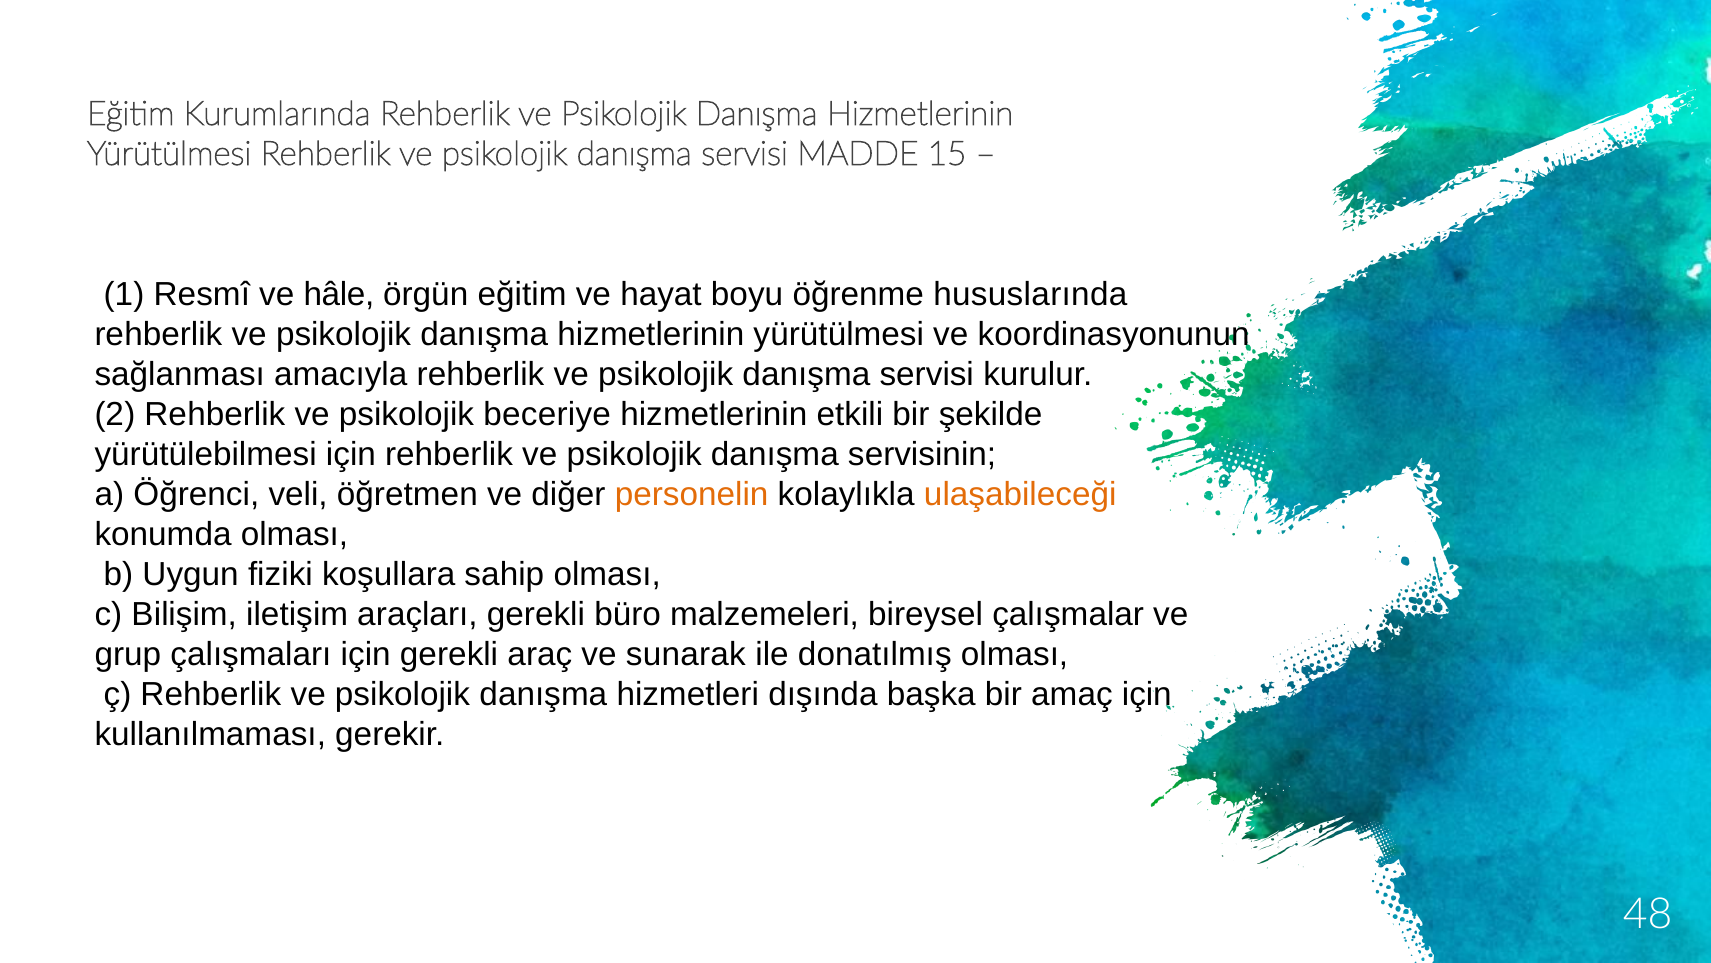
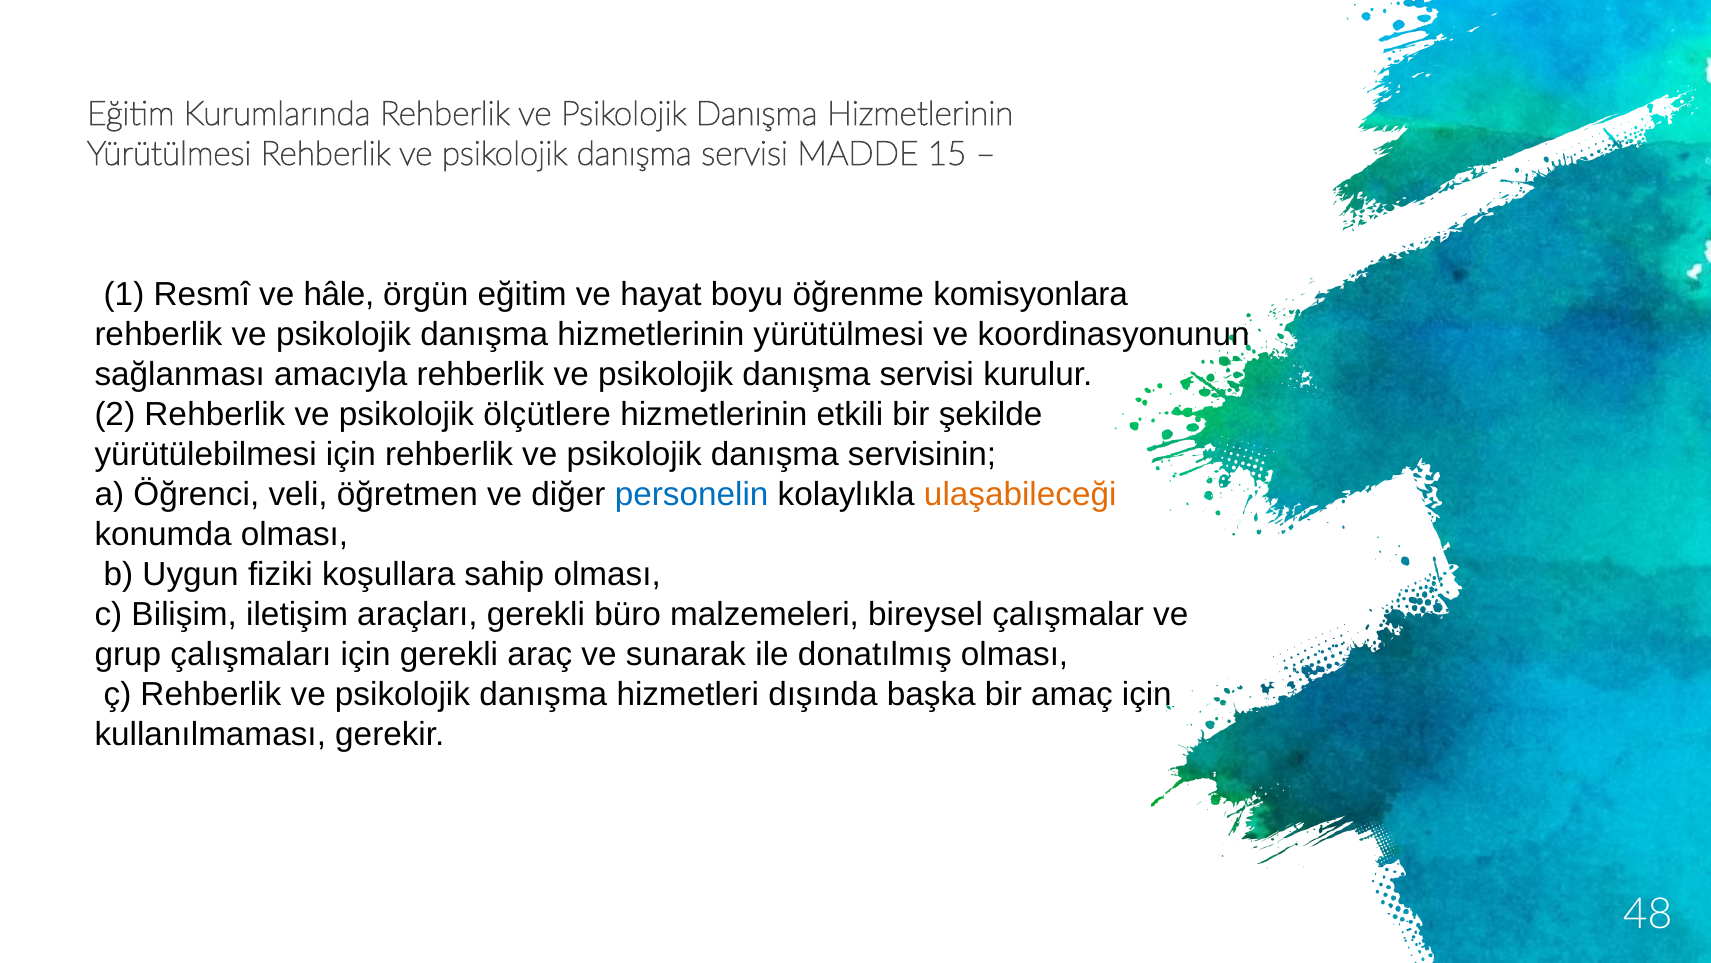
hususlarında: hususlarında -> komisyonlara
beceriye: beceriye -> ölçütlere
personelin colour: orange -> blue
